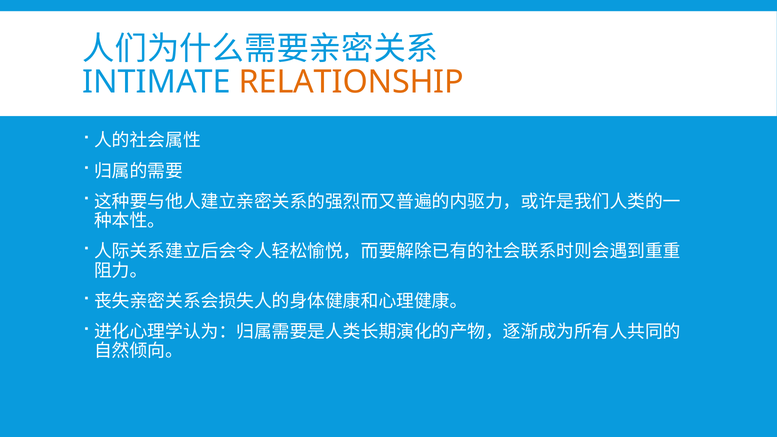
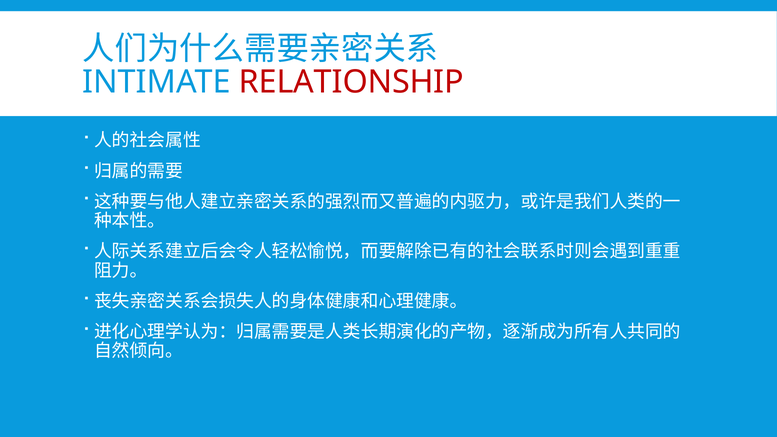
RELATIONSHIP colour: orange -> red
